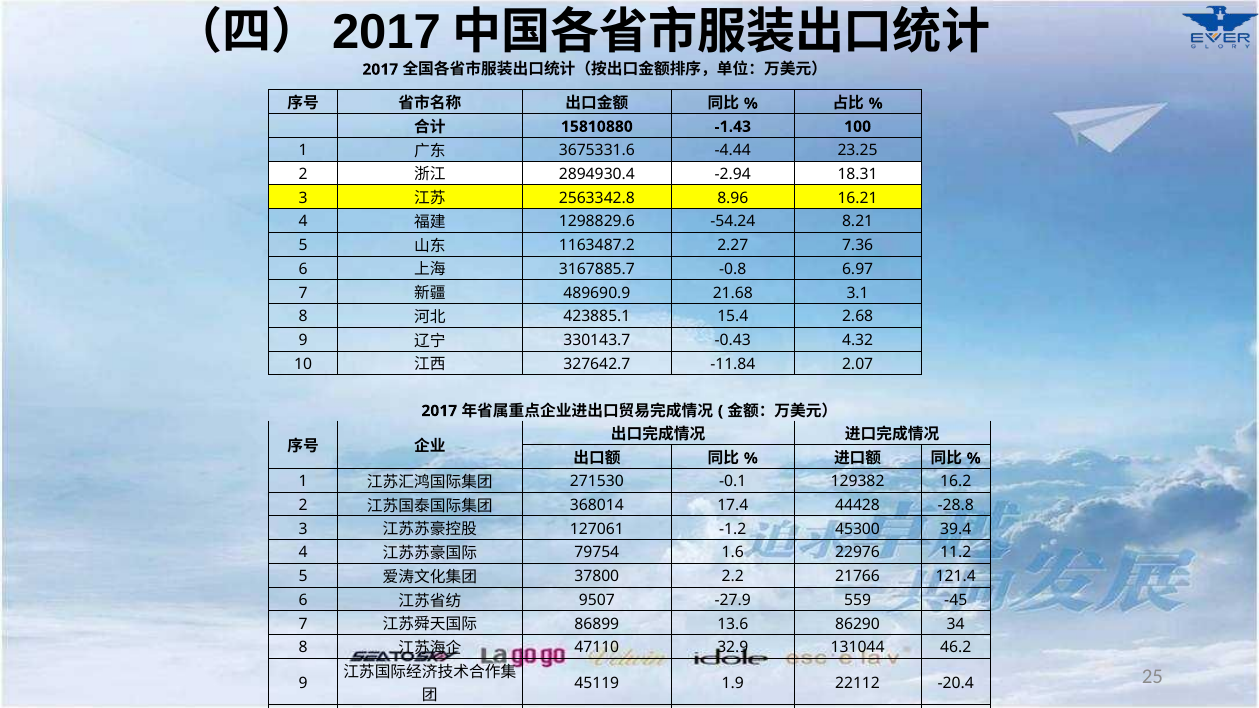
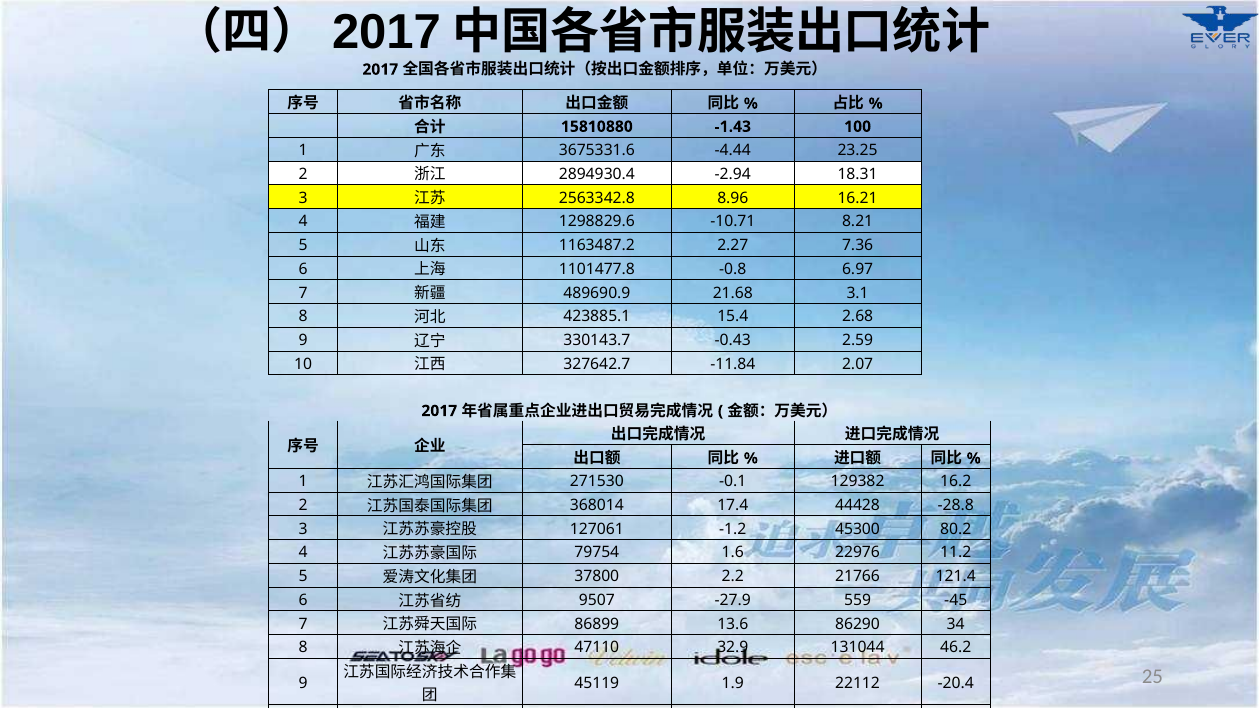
-54.24: -54.24 -> -10.71
3167885.7: 3167885.7 -> 1101477.8
4.32: 4.32 -> 2.59
39.4: 39.4 -> 80.2
